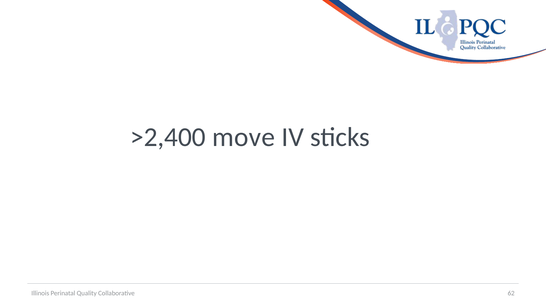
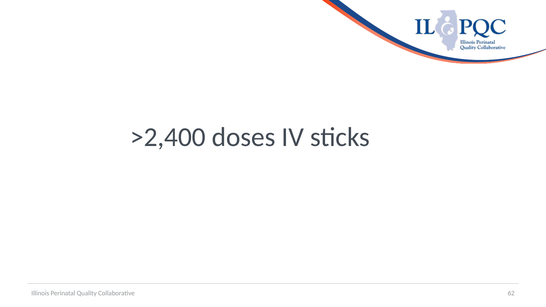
move: move -> doses
